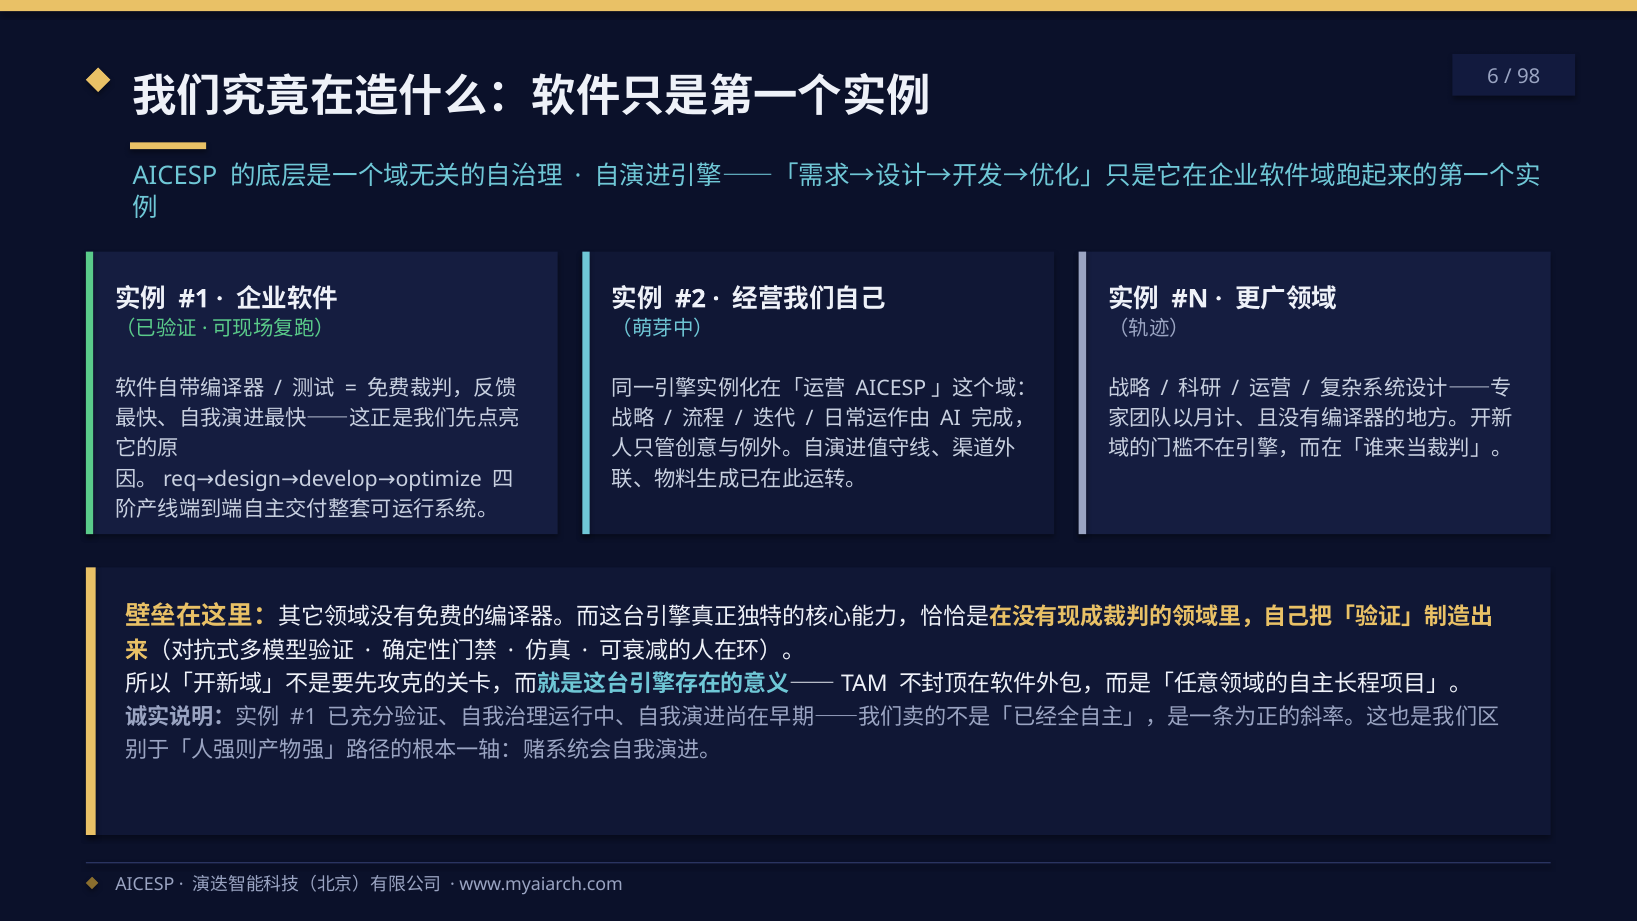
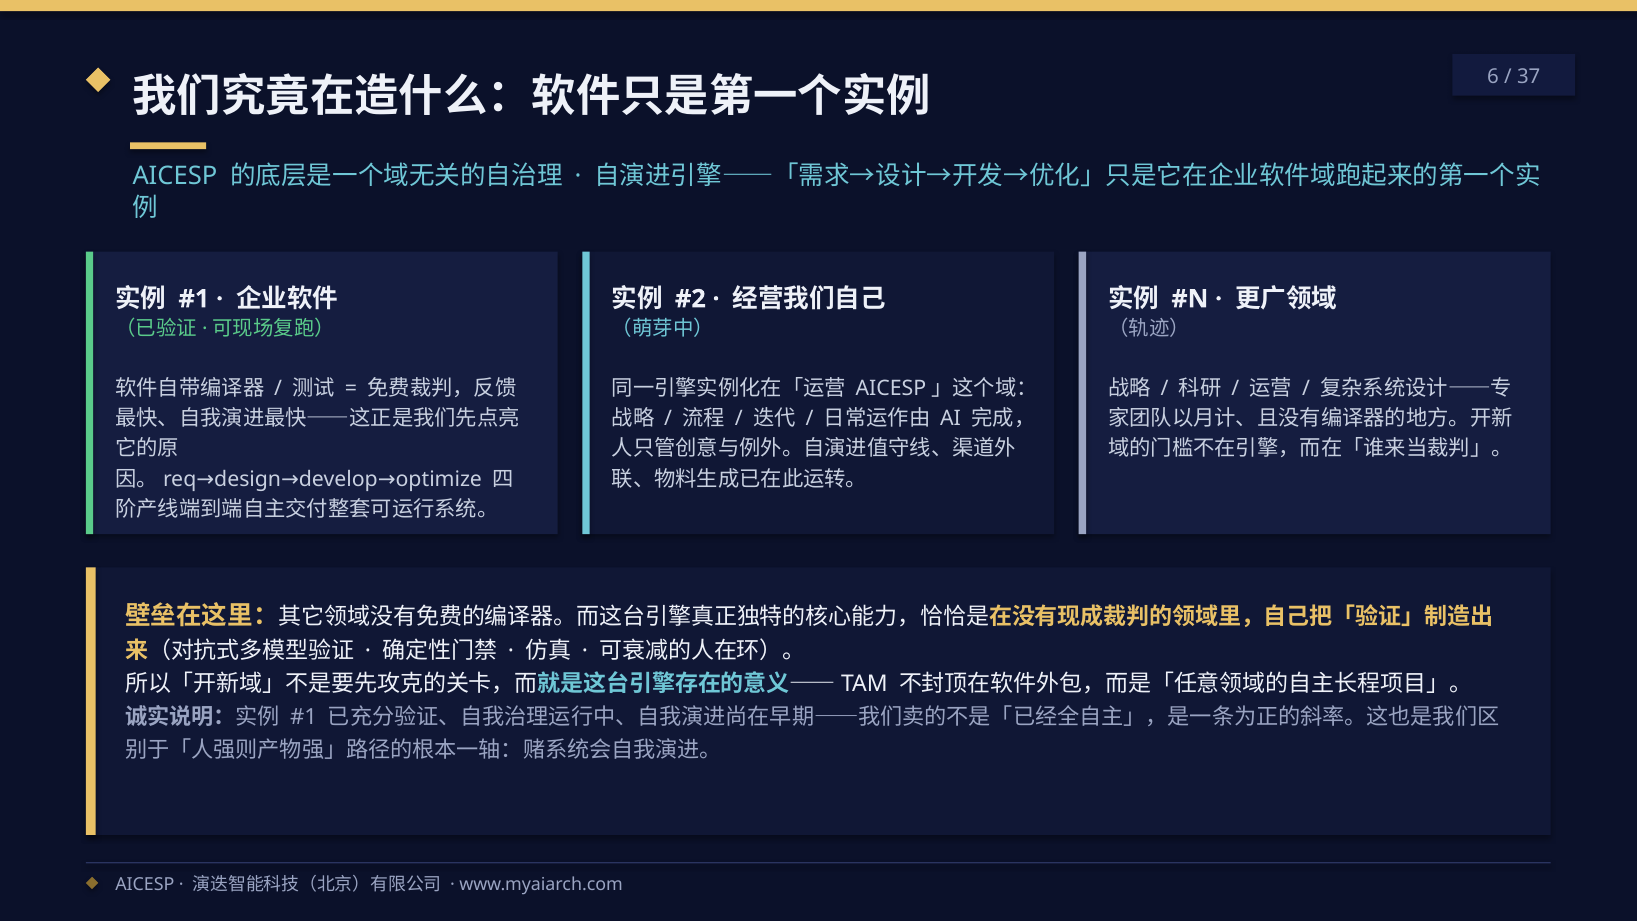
98: 98 -> 37
